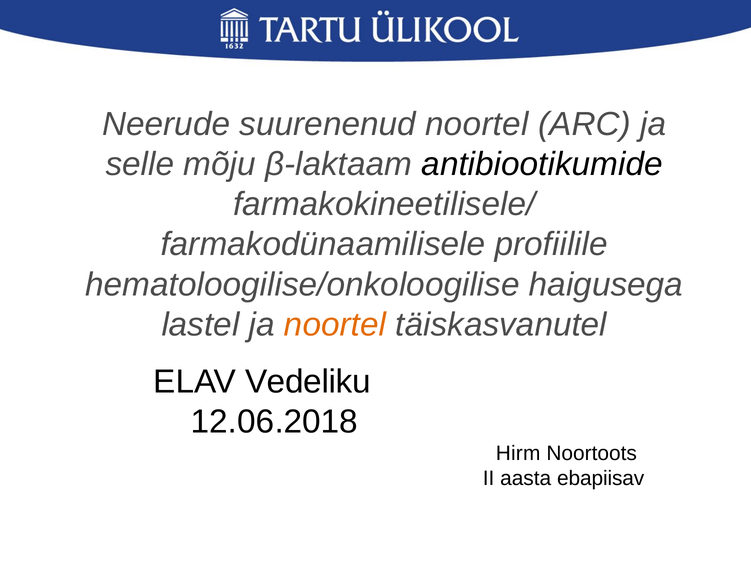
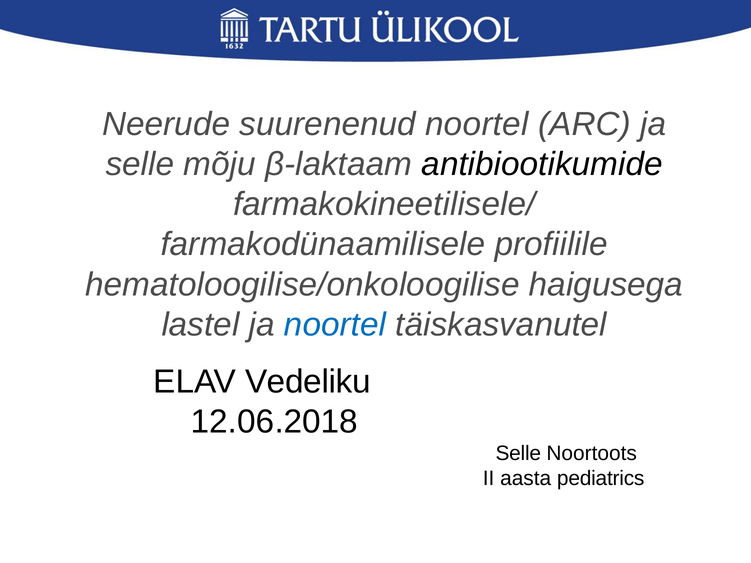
noortel at (335, 325) colour: orange -> blue
Hirm at (518, 454): Hirm -> Selle
ebapiisav: ebapiisav -> pediatrics
